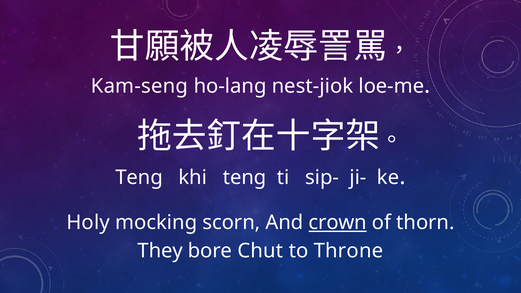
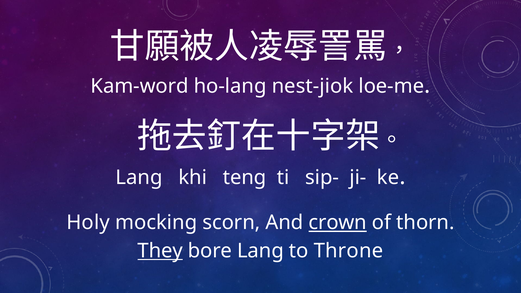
Kam-seng: Kam-seng -> Kam-word
Teng at (139, 177): Teng -> Lang
They underline: none -> present
bore Chut: Chut -> Lang
